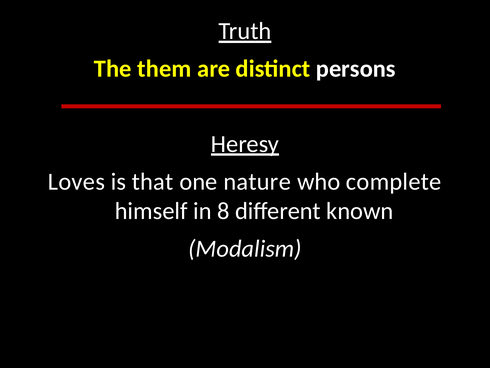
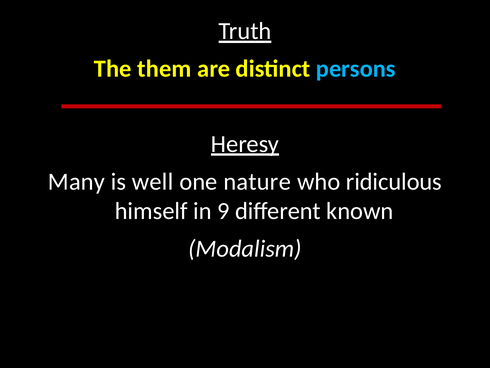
persons colour: white -> light blue
Loves: Loves -> Many
that: that -> well
complete: complete -> ridiculous
8: 8 -> 9
